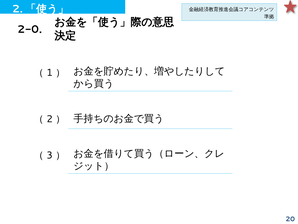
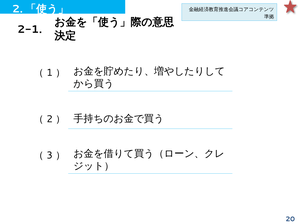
2-0: 2-0 -> 2-1
